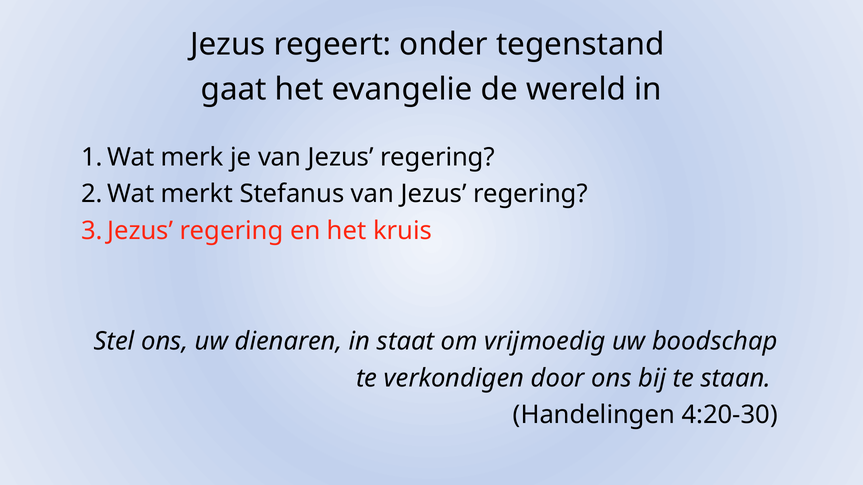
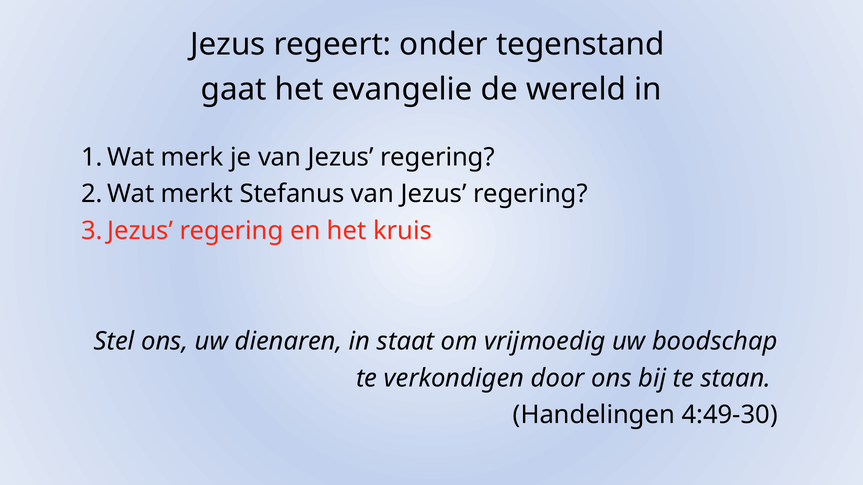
4:20-30: 4:20-30 -> 4:49-30
